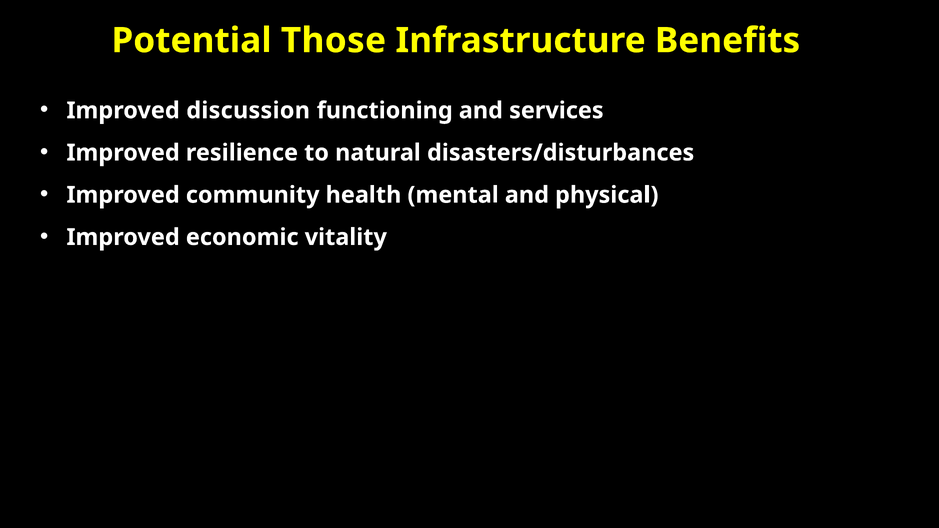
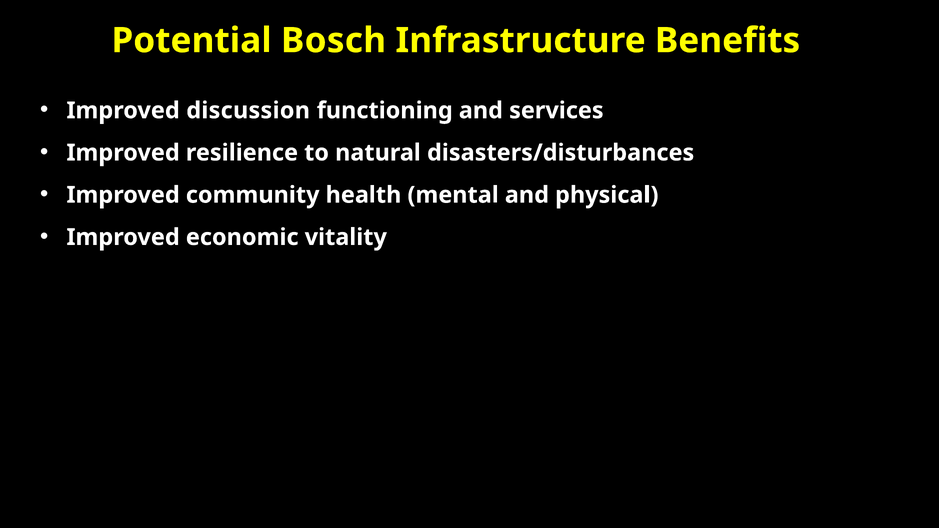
Those: Those -> Bosch
